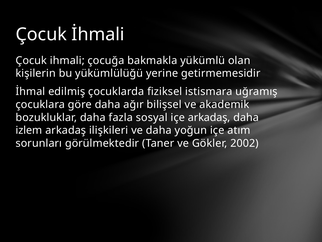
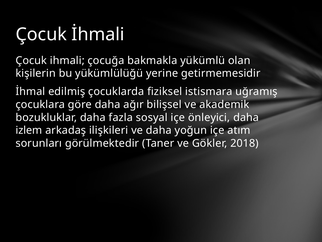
içe arkadaş: arkadaş -> önleyici
2002: 2002 -> 2018
